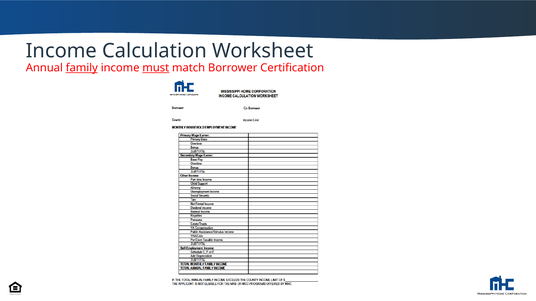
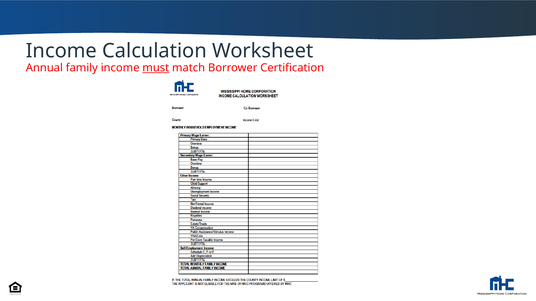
family underline: present -> none
